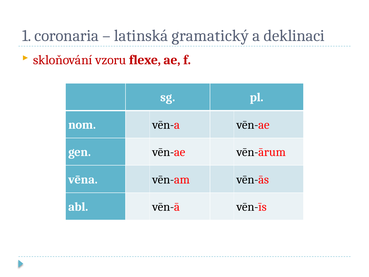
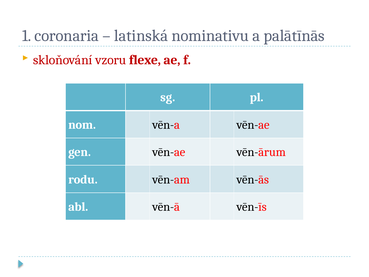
gramatický: gramatický -> nominativu
deklinaci: deklinaci -> palātīnās
vēna: vēna -> rodu
